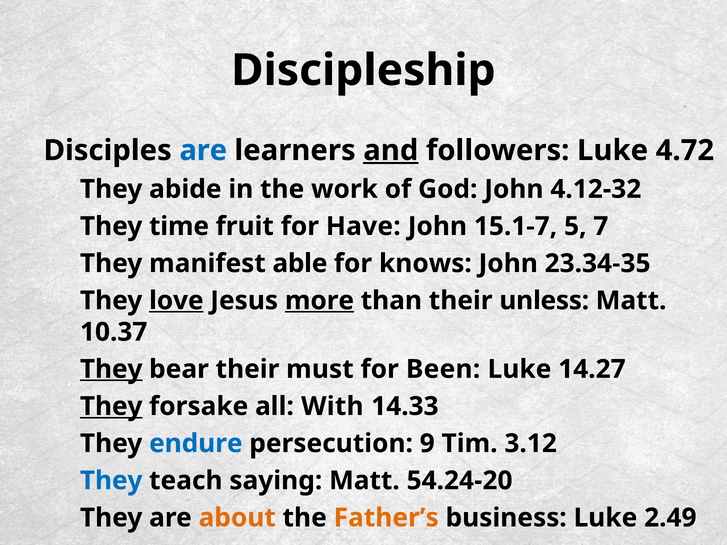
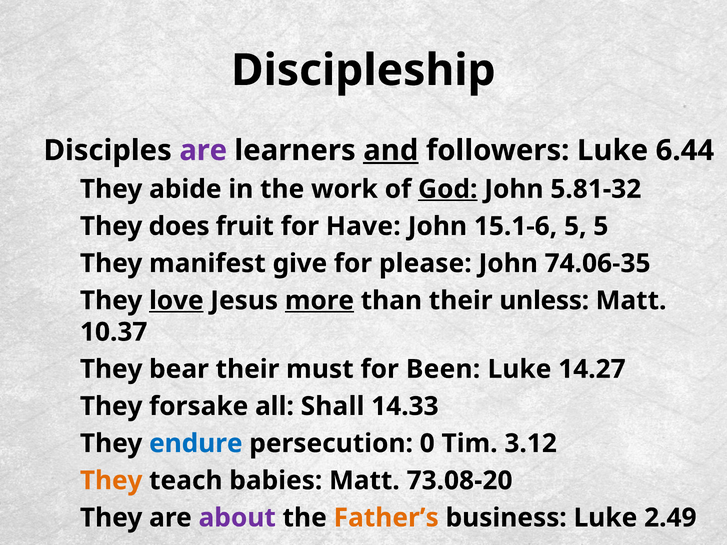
are at (203, 150) colour: blue -> purple
4.72: 4.72 -> 6.44
God underline: none -> present
4.12-32: 4.12-32 -> 5.81-32
time: time -> does
15.1-7: 15.1-7 -> 15.1-6
5 7: 7 -> 5
able: able -> give
knows: knows -> please
23.34-35: 23.34-35 -> 74.06-35
They at (111, 369) underline: present -> none
They at (111, 407) underline: present -> none
With: With -> Shall
9: 9 -> 0
They at (111, 481) colour: blue -> orange
saying: saying -> babies
54.24-20: 54.24-20 -> 73.08-20
about colour: orange -> purple
